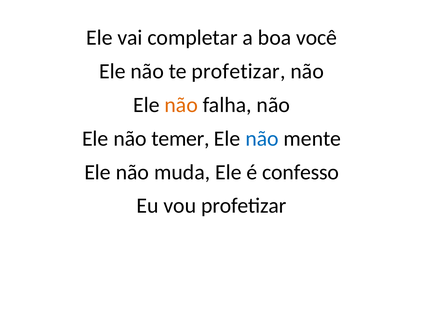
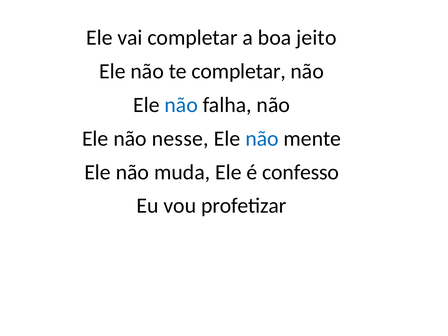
você: você -> jeito
te profetizar: profetizar -> completar
não at (181, 105) colour: orange -> blue
temer: temer -> nesse
